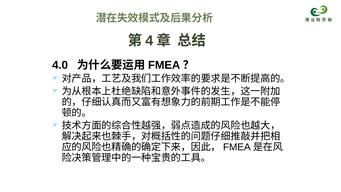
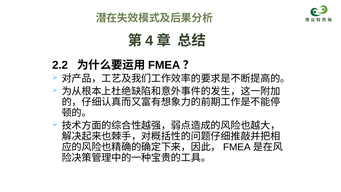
4.0: 4.0 -> 2.2
